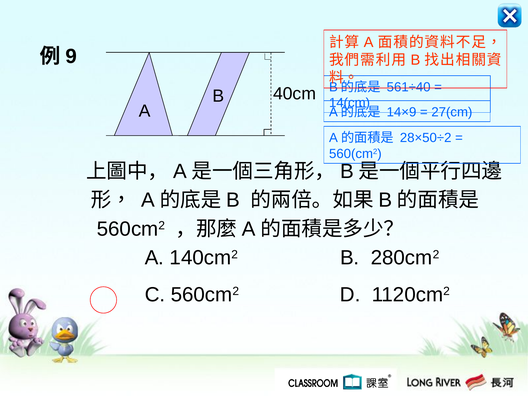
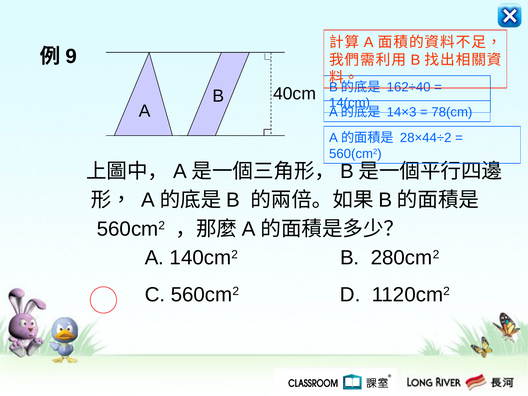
561÷40: 561÷40 -> 162÷40
14×9: 14×9 -> 14×3
27(cm: 27(cm -> 78(cm
28×50÷2: 28×50÷2 -> 28×44÷2
